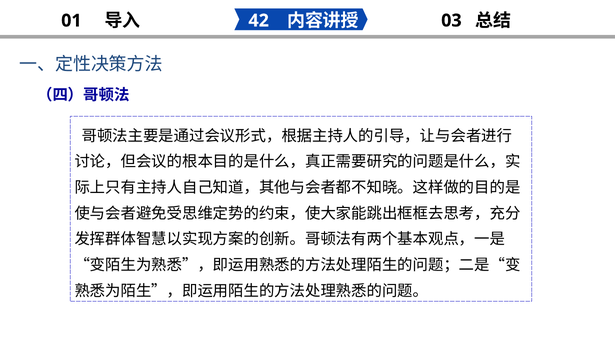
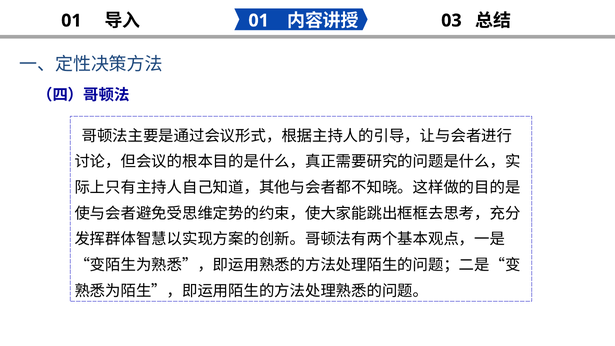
42 at (259, 21): 42 -> 01
